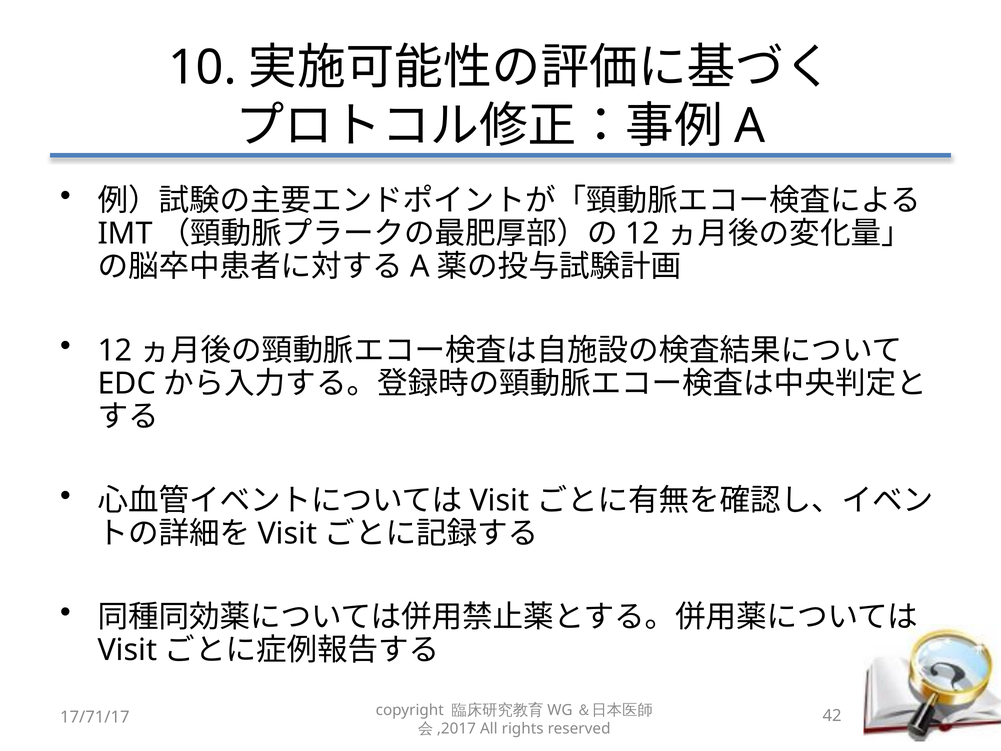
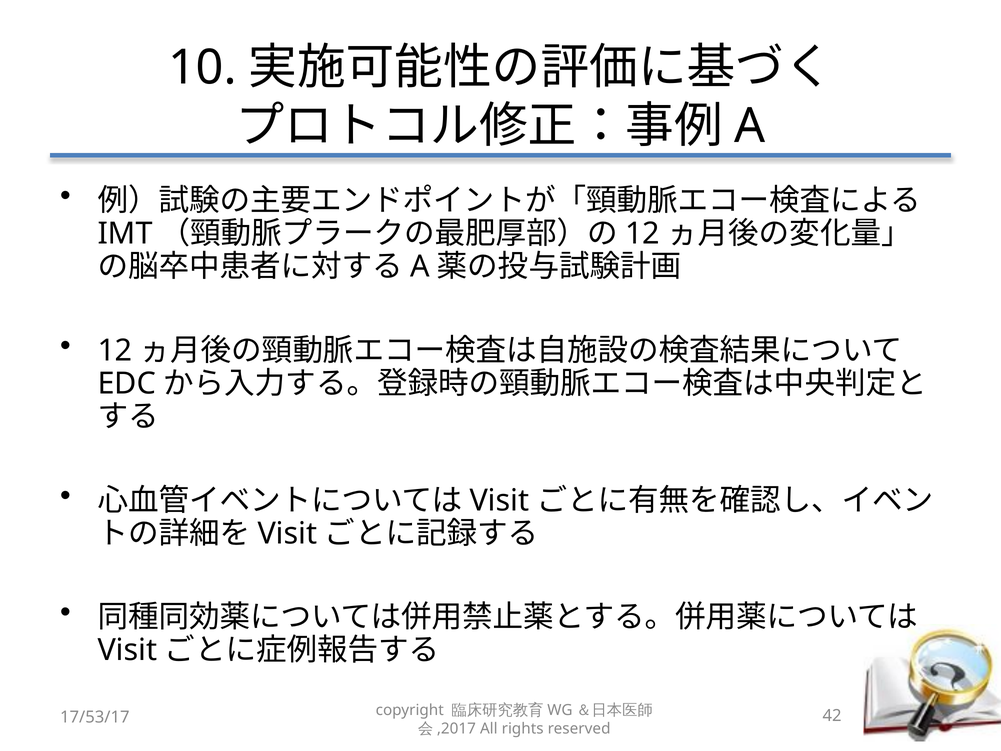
17/71/17: 17/71/17 -> 17/53/17
